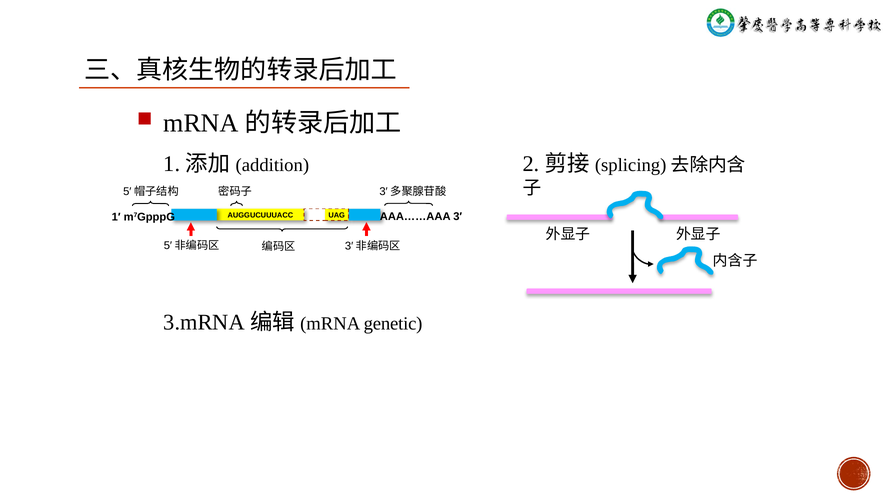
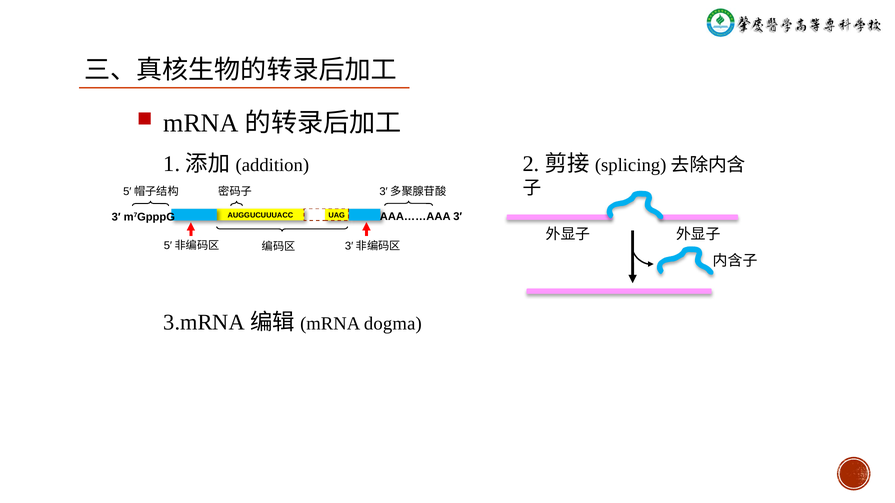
1′ at (116, 217): 1′ -> 3′
genetic: genetic -> dogma
